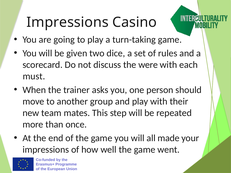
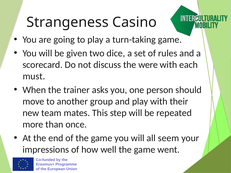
Impressions at (68, 22): Impressions -> Strangeness
made: made -> seem
